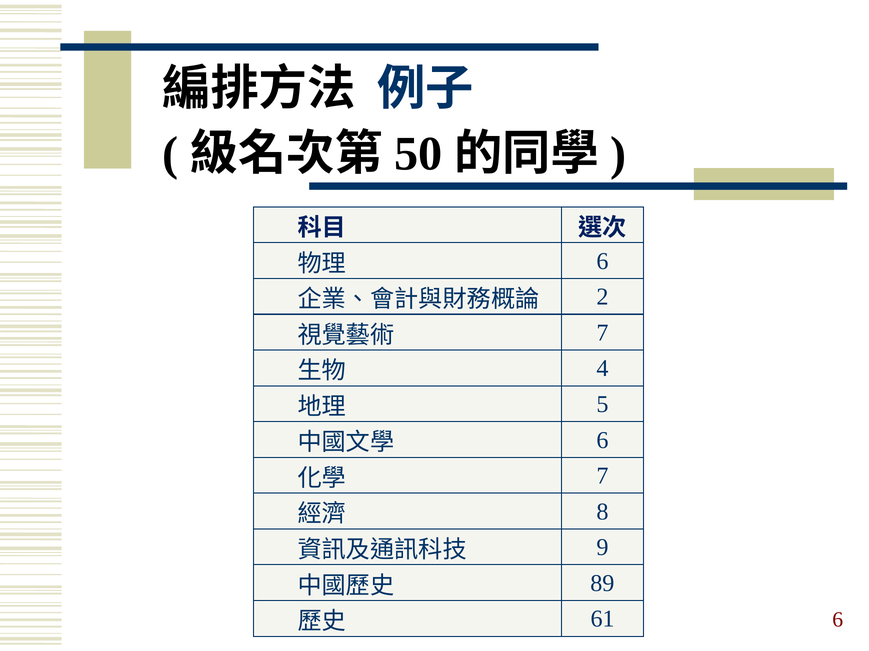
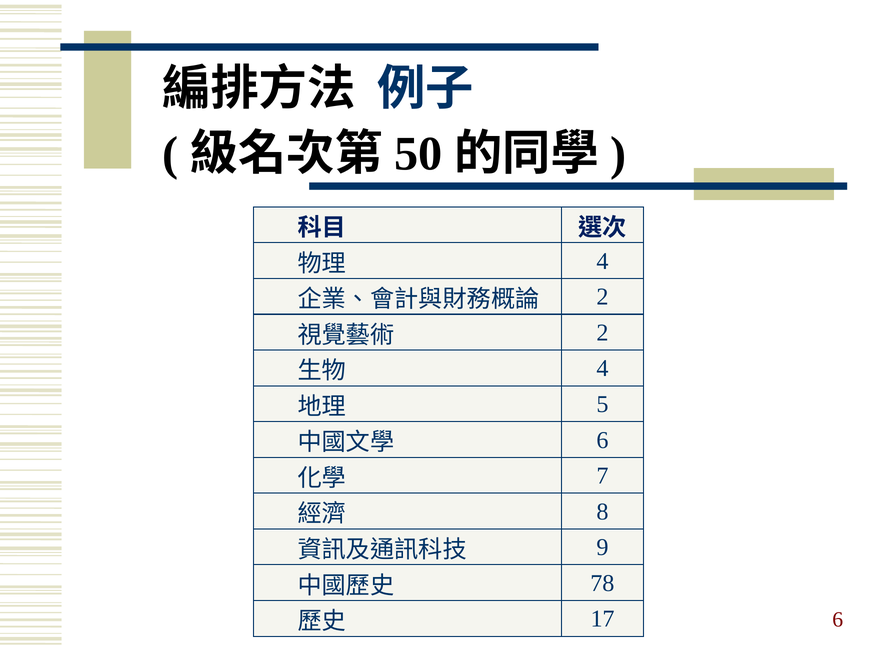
6 at (602, 261): 6 -> 4
7 at (602, 333): 7 -> 2
89: 89 -> 78
61: 61 -> 17
